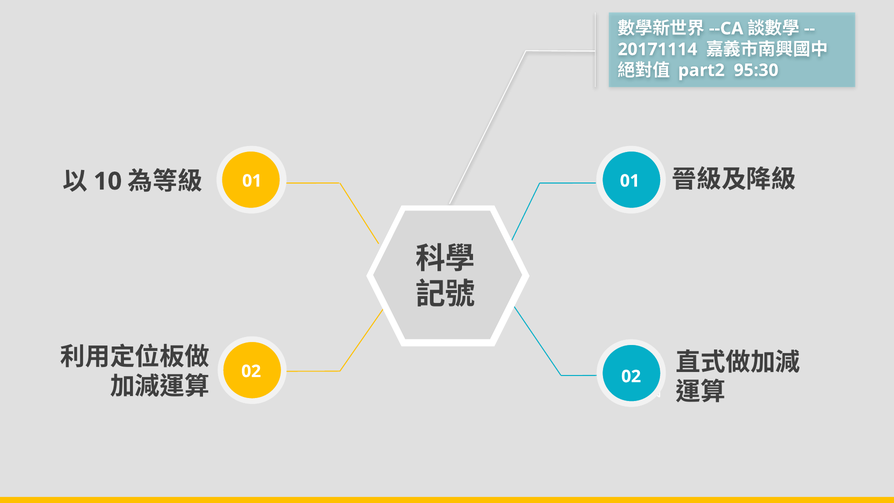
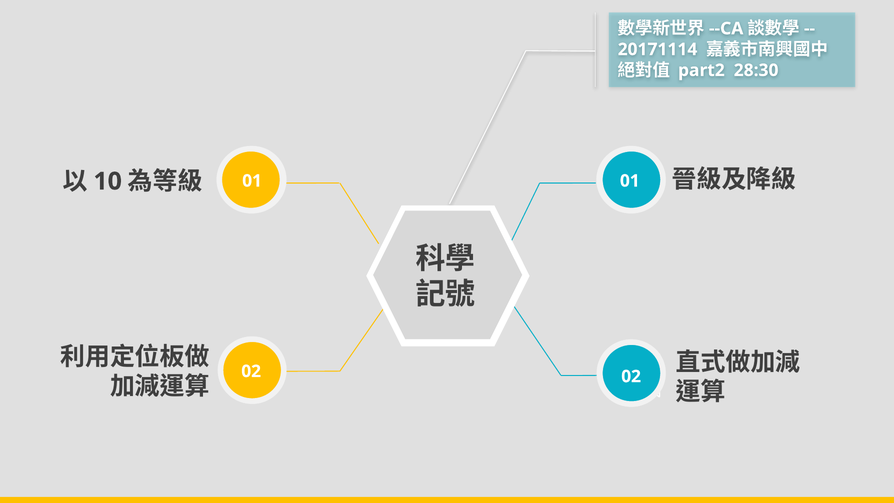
95:30: 95:30 -> 28:30
